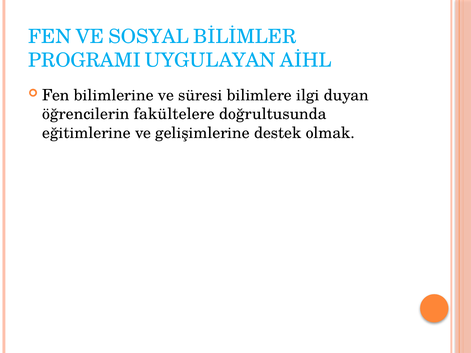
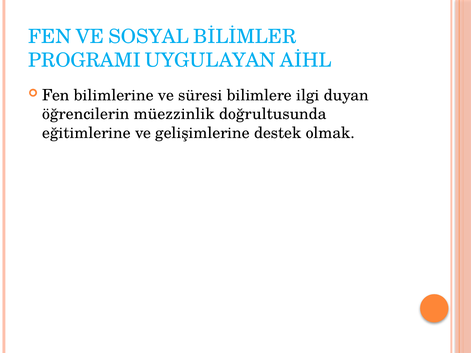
fakültelere: fakültelere -> müezzinlik
